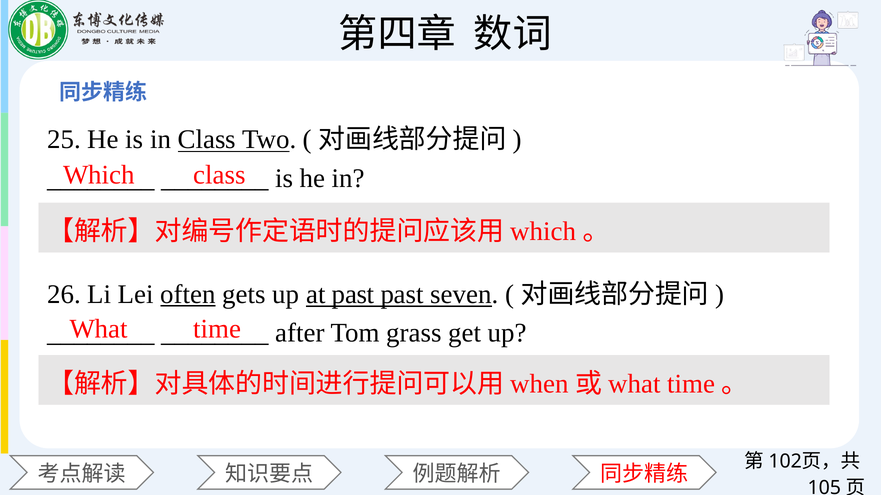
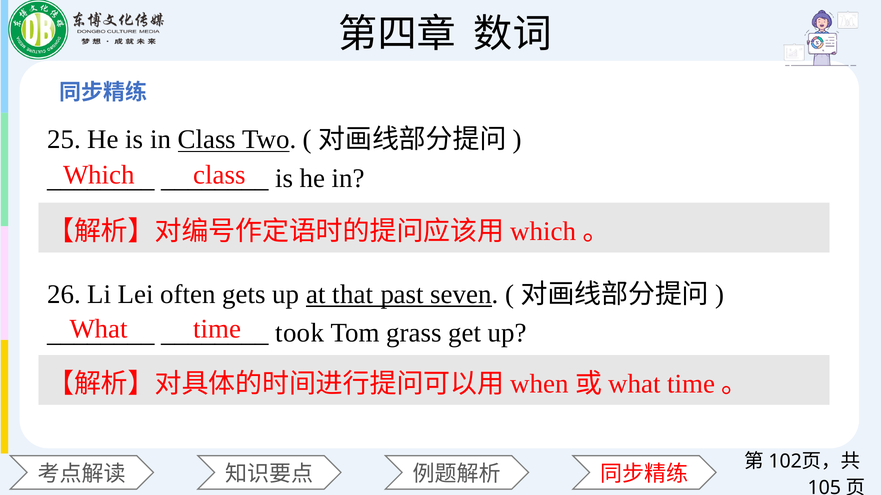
often underline: present -> none
at past: past -> that
after: after -> took
